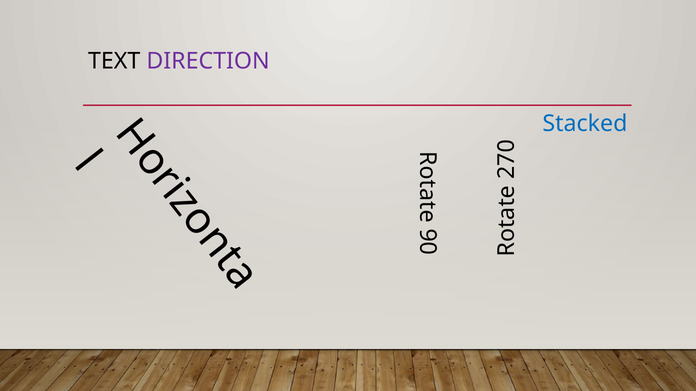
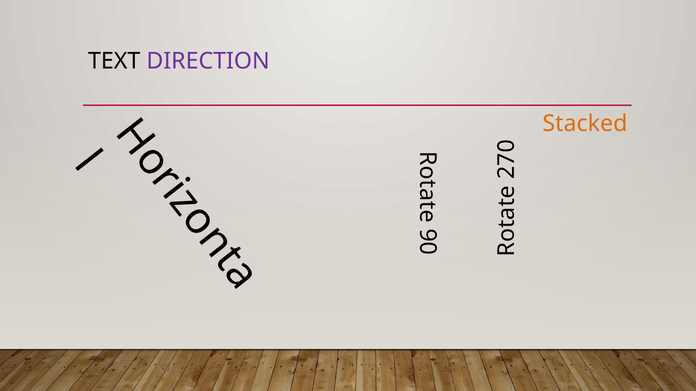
Stacked colour: blue -> orange
